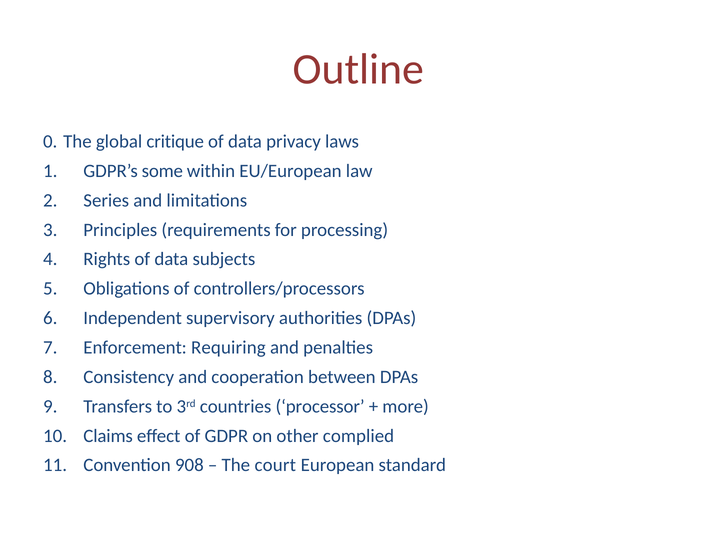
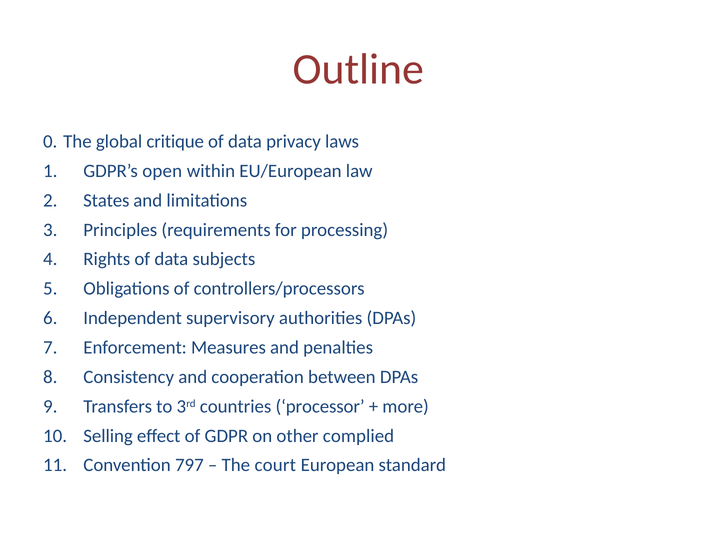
some: some -> open
Series: Series -> States
Requiring: Requiring -> Measures
Claims: Claims -> Selling
908: 908 -> 797
